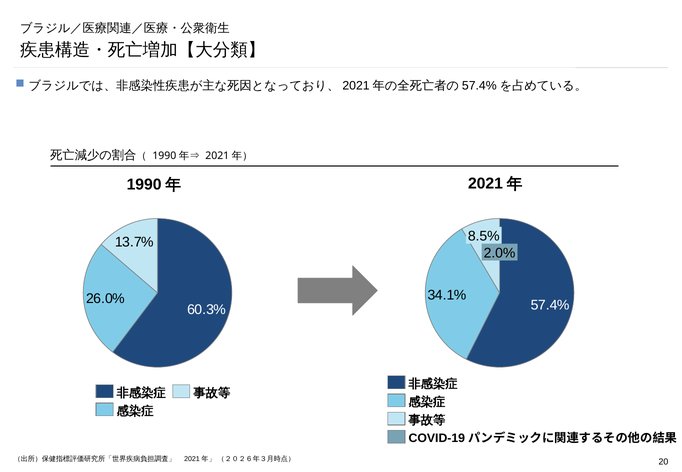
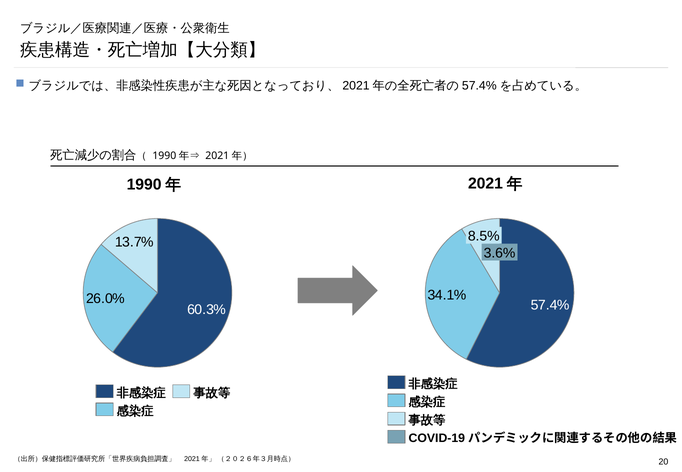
2.0%: 2.0% -> 3.6%
